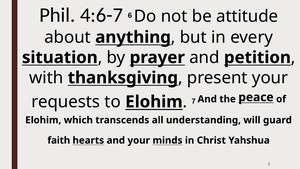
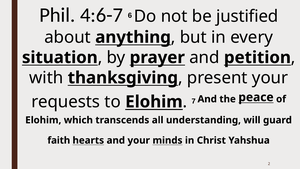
attitude: attitude -> justified
